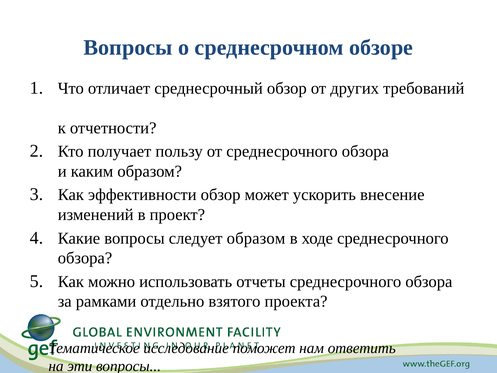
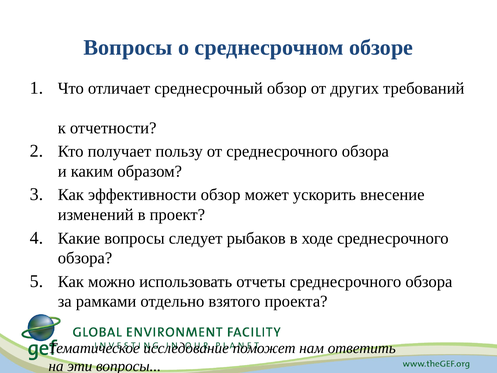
следует образом: образом -> рыбаков
